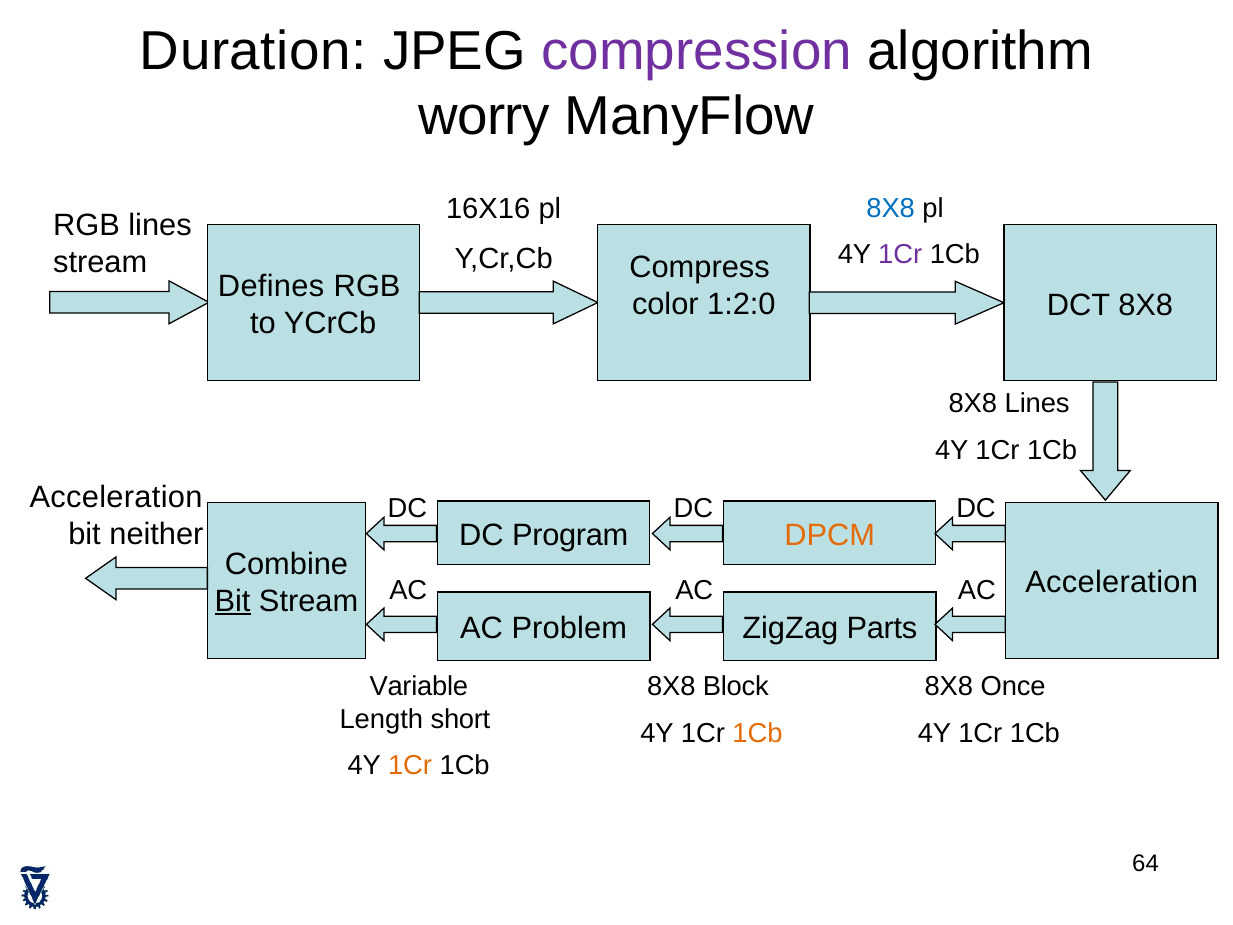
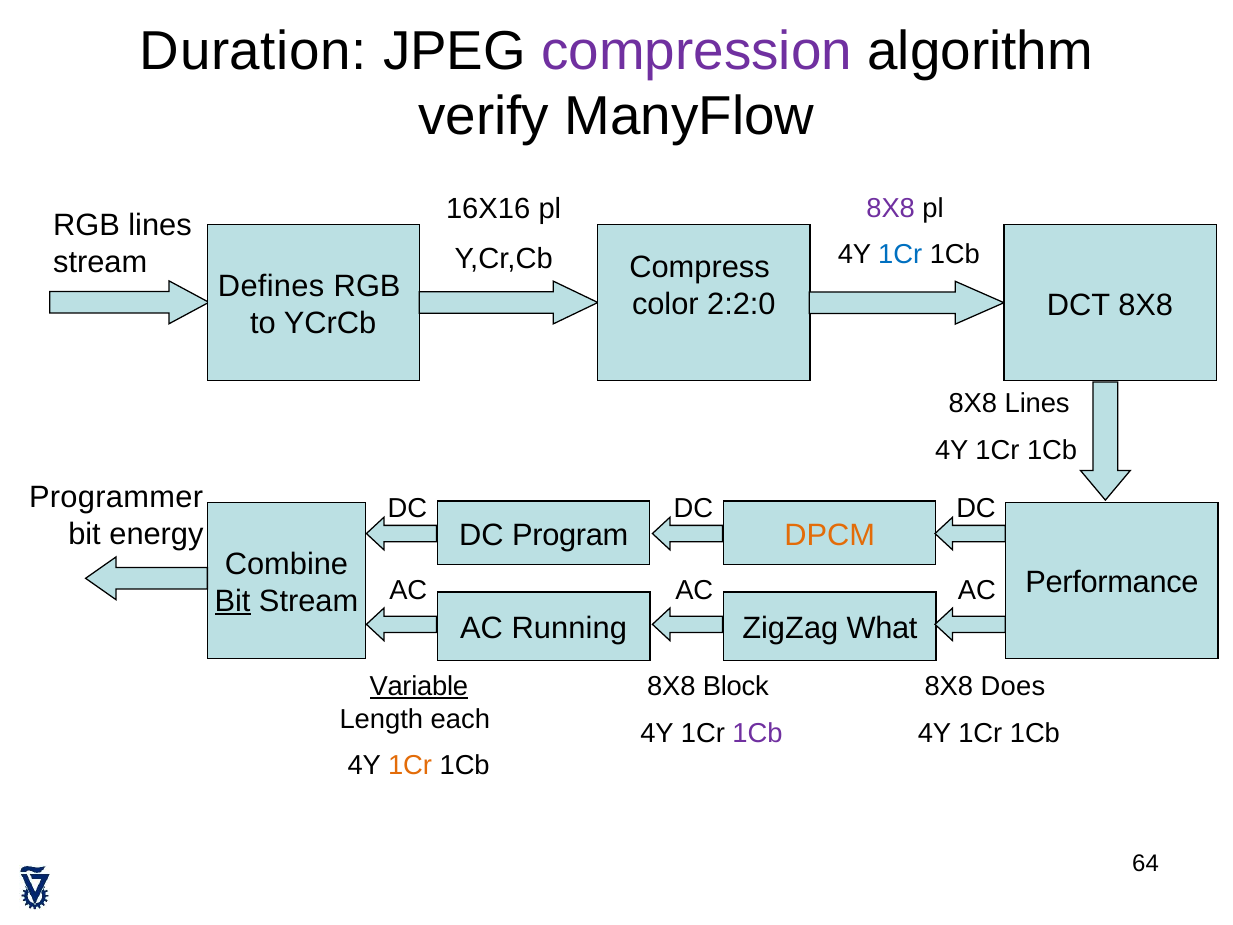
worry: worry -> verify
8X8 at (891, 208) colour: blue -> purple
1Cr at (900, 255) colour: purple -> blue
1:2:0: 1:2:0 -> 2:2:0
Acceleration at (116, 498): Acceleration -> Programmer
neither: neither -> energy
Acceleration at (1112, 582): Acceleration -> Performance
Problem: Problem -> Running
Parts: Parts -> What
Variable underline: none -> present
Once: Once -> Does
short: short -> each
1Cb at (757, 733) colour: orange -> purple
